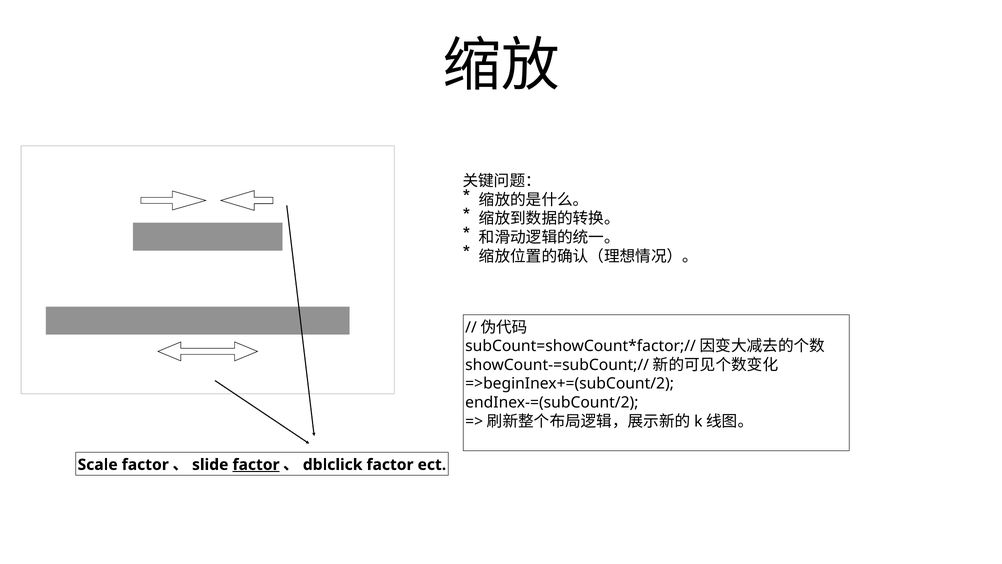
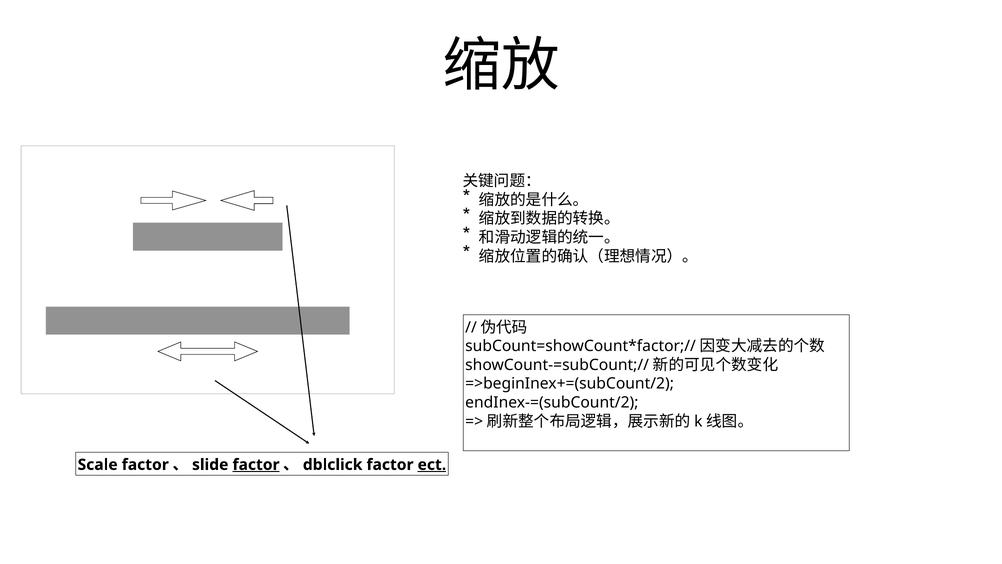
ect underline: none -> present
